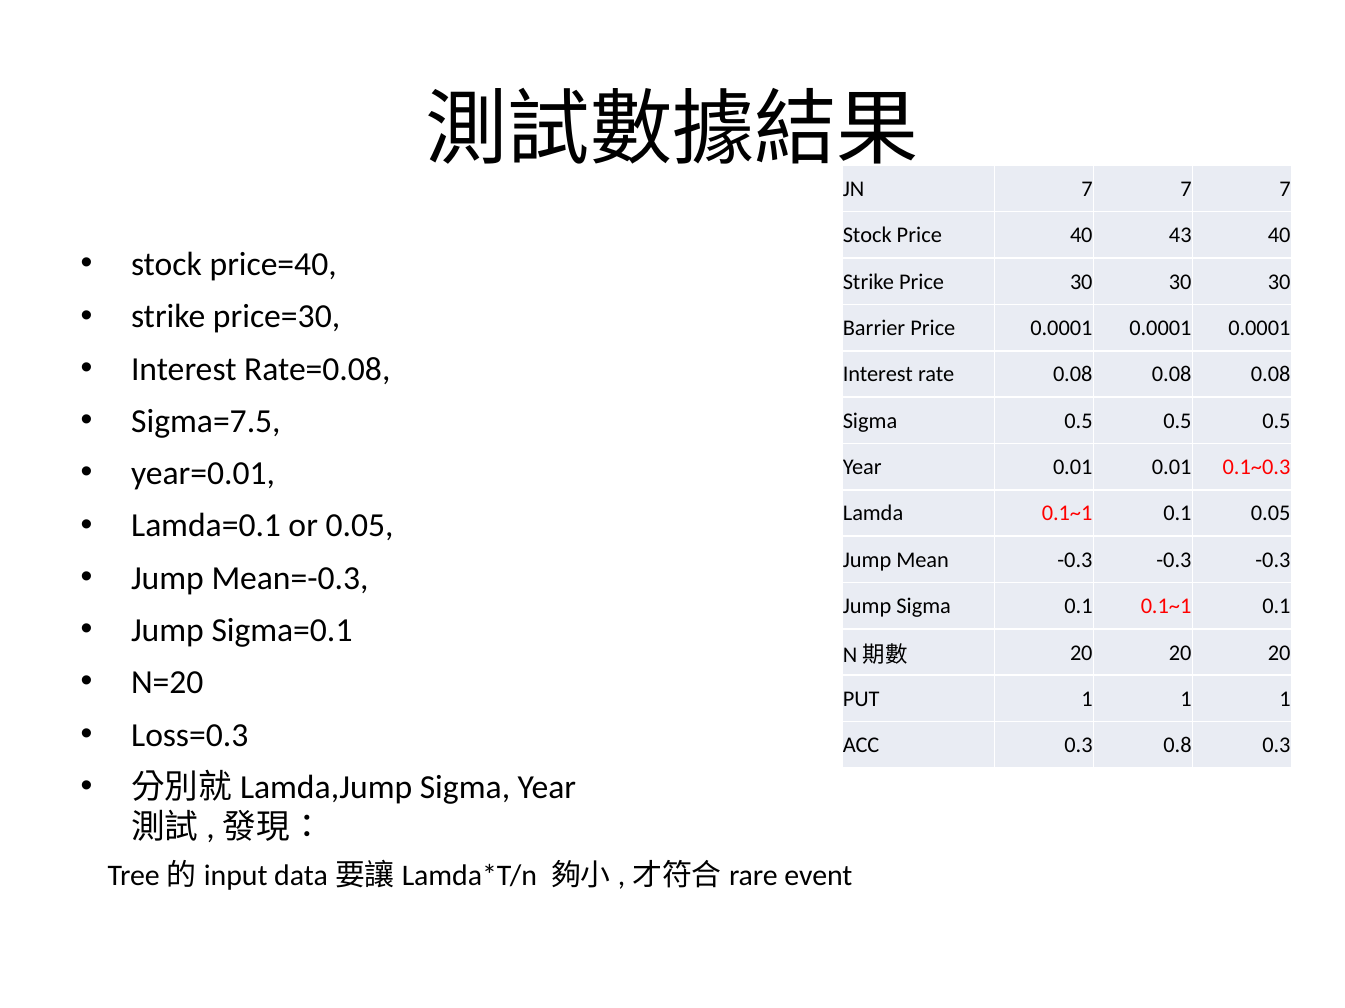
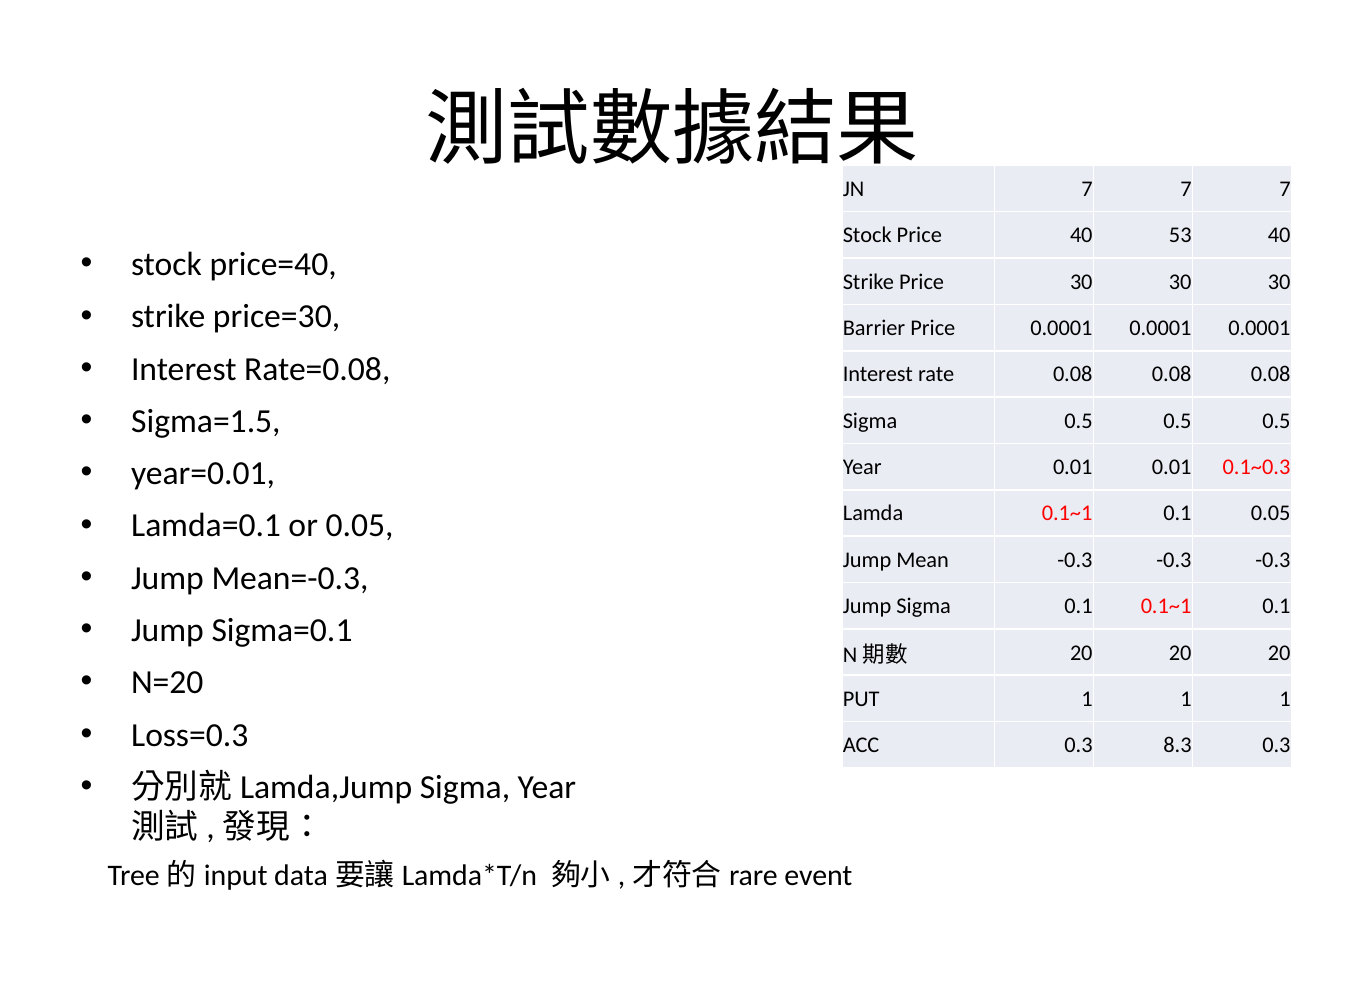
43: 43 -> 53
Sigma=7.5: Sigma=7.5 -> Sigma=1.5
0.8: 0.8 -> 8.3
